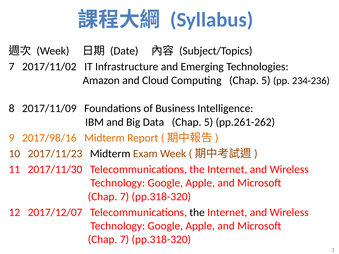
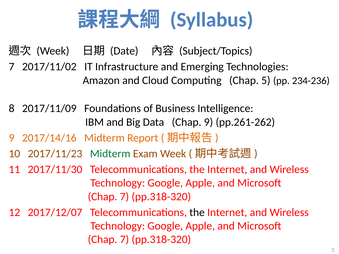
Data Chap 5: 5 -> 9
2017/98/16: 2017/98/16 -> 2017/14/16
Midterm at (110, 154) colour: black -> green
